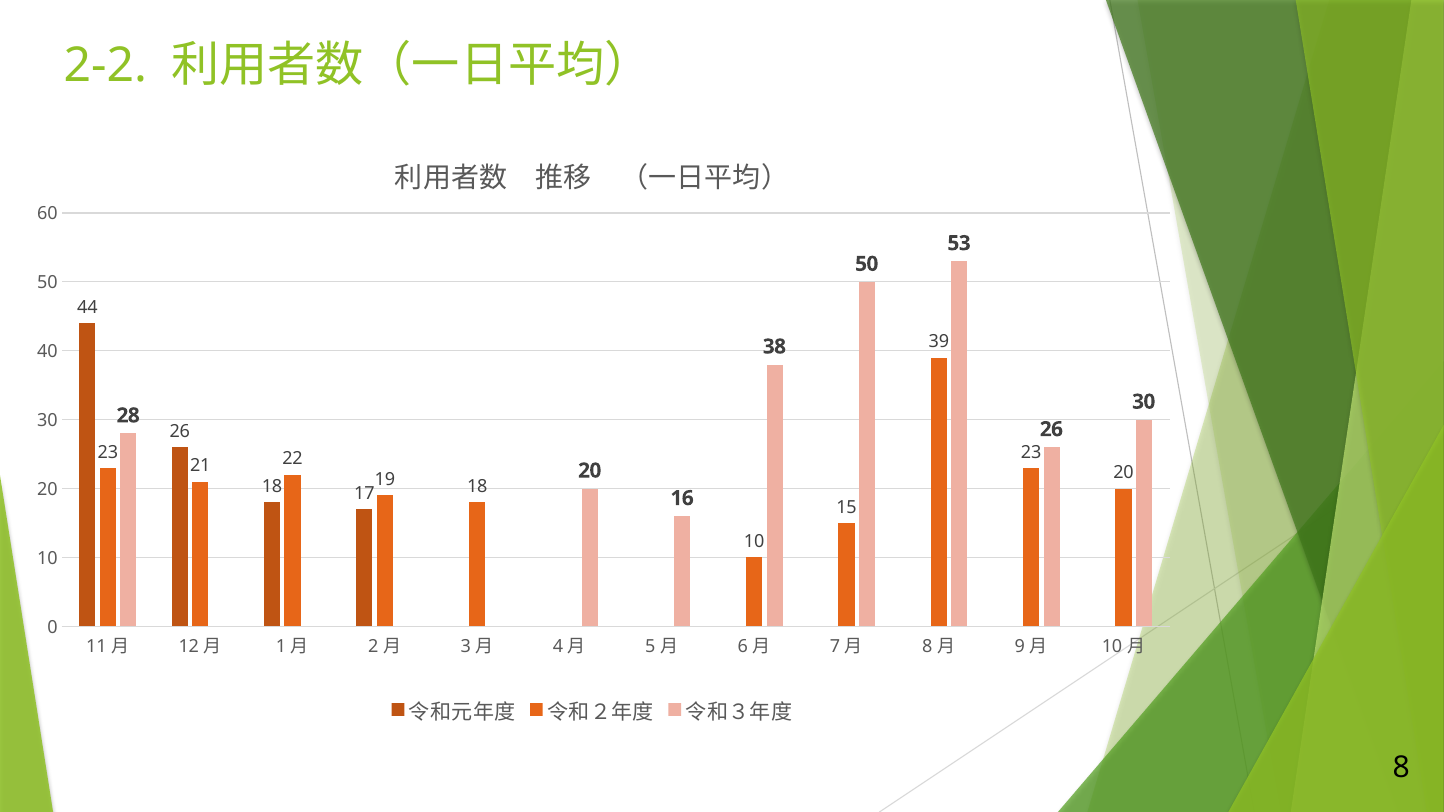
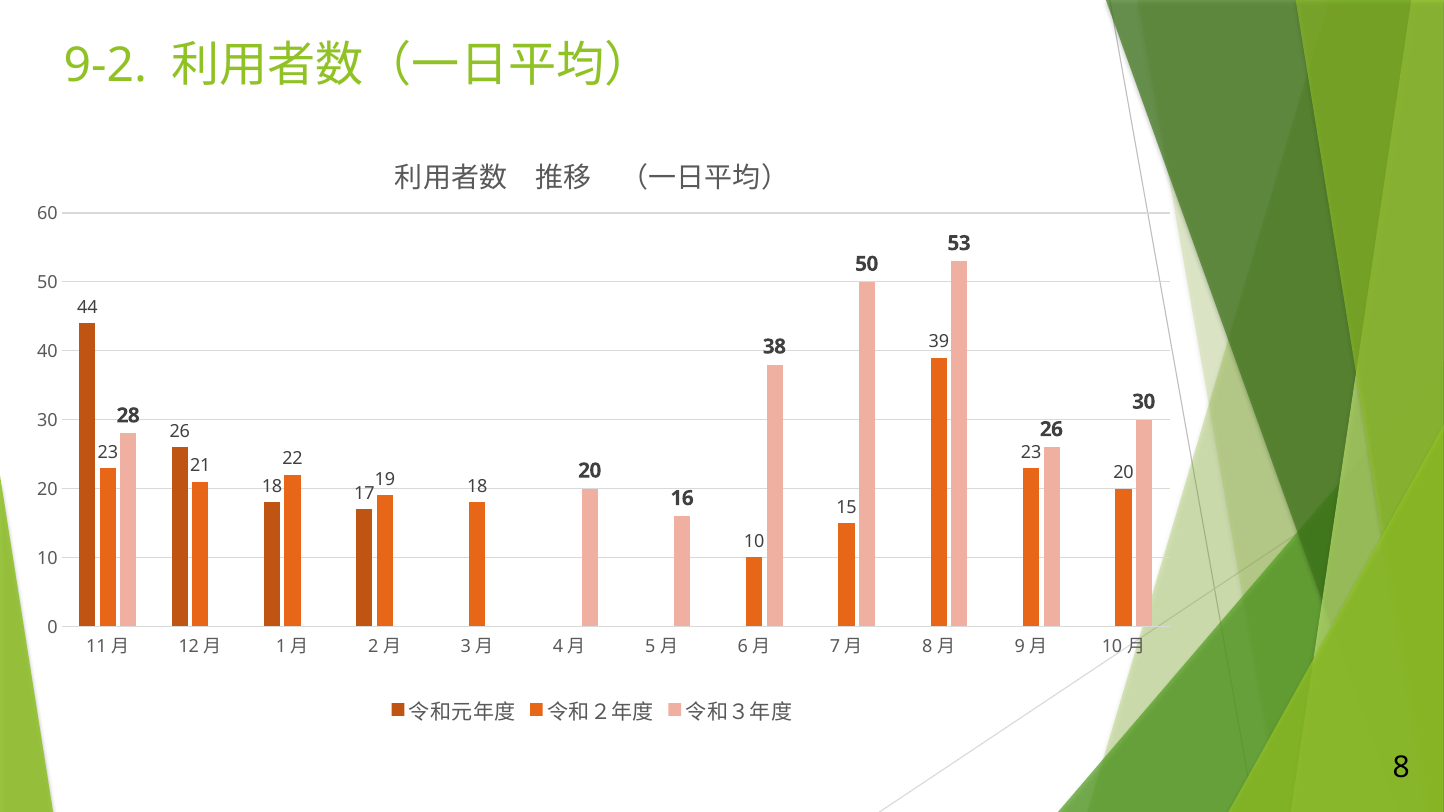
2-2: 2-2 -> 9-2
